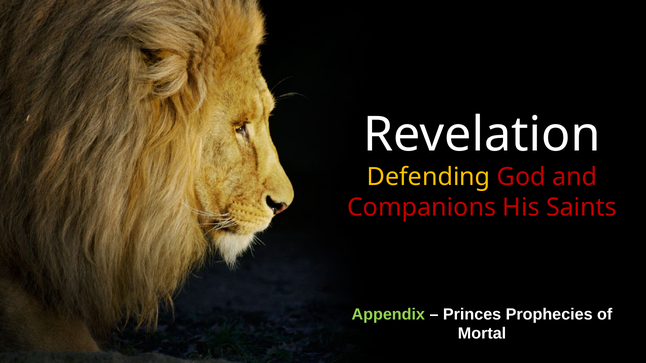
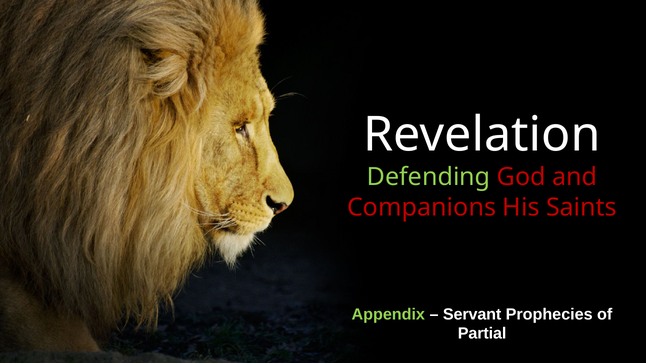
Defending colour: yellow -> light green
Princes: Princes -> Servant
Mortal: Mortal -> Partial
